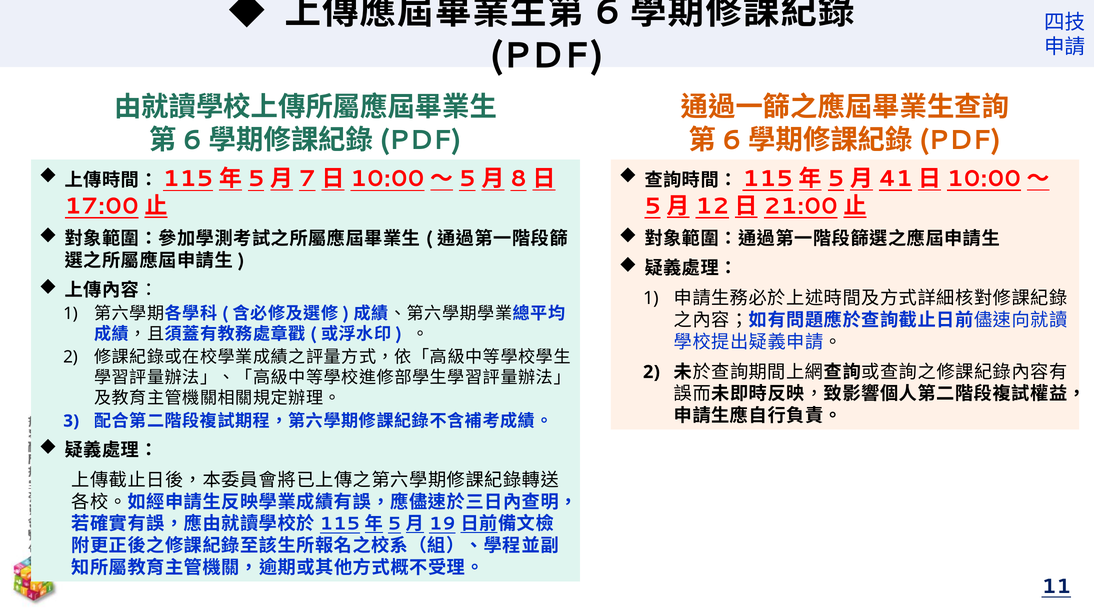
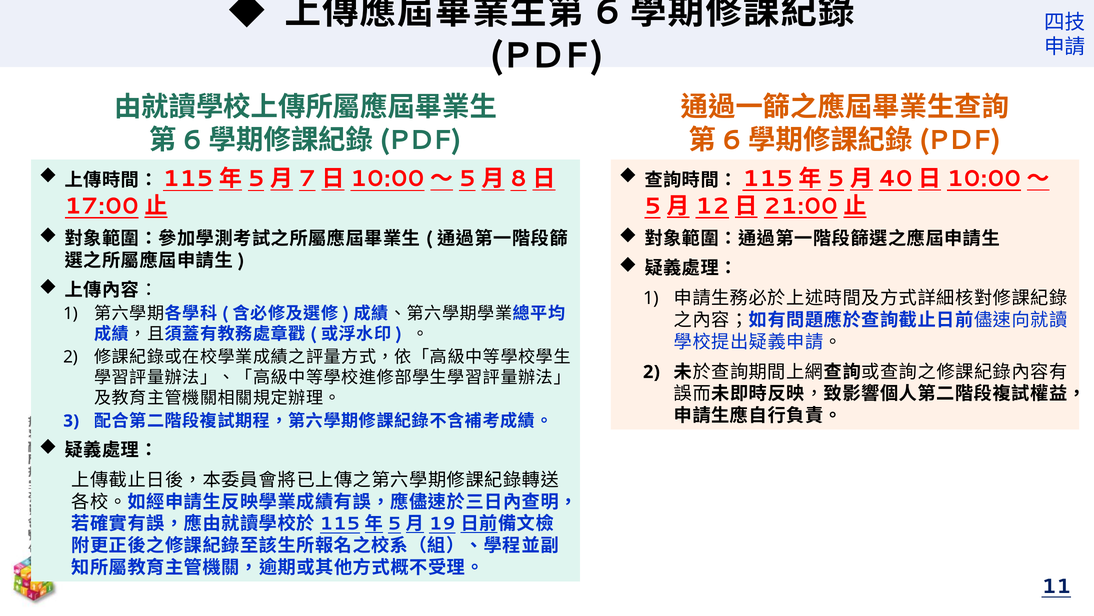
41: 41 -> 40
